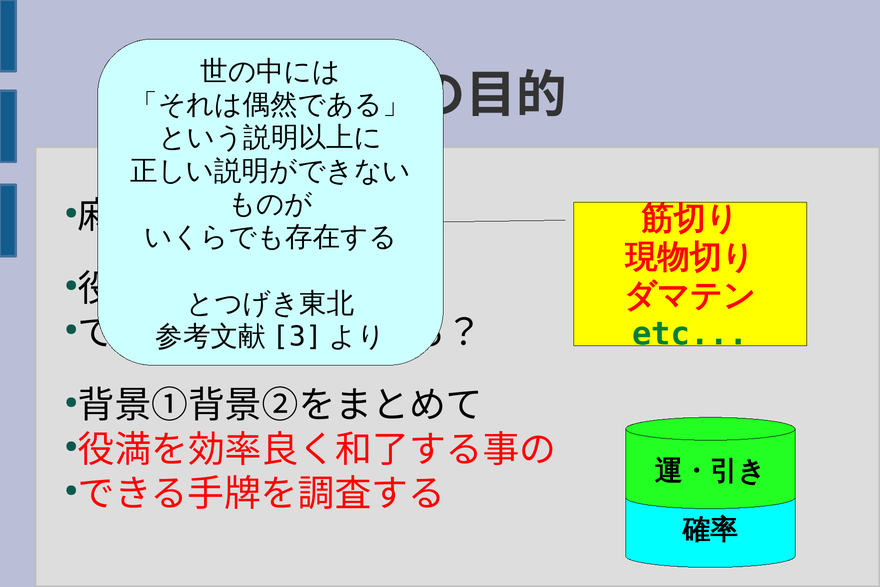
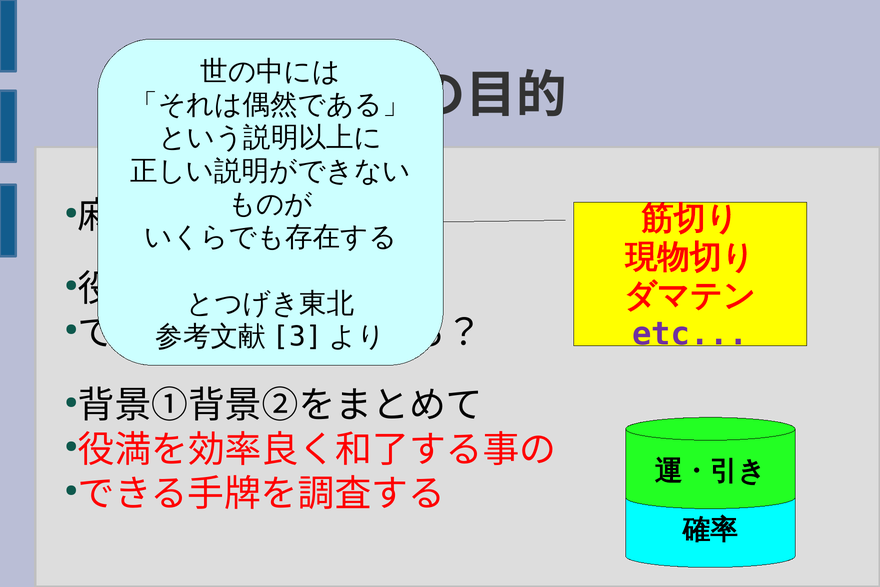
etc colour: green -> purple
